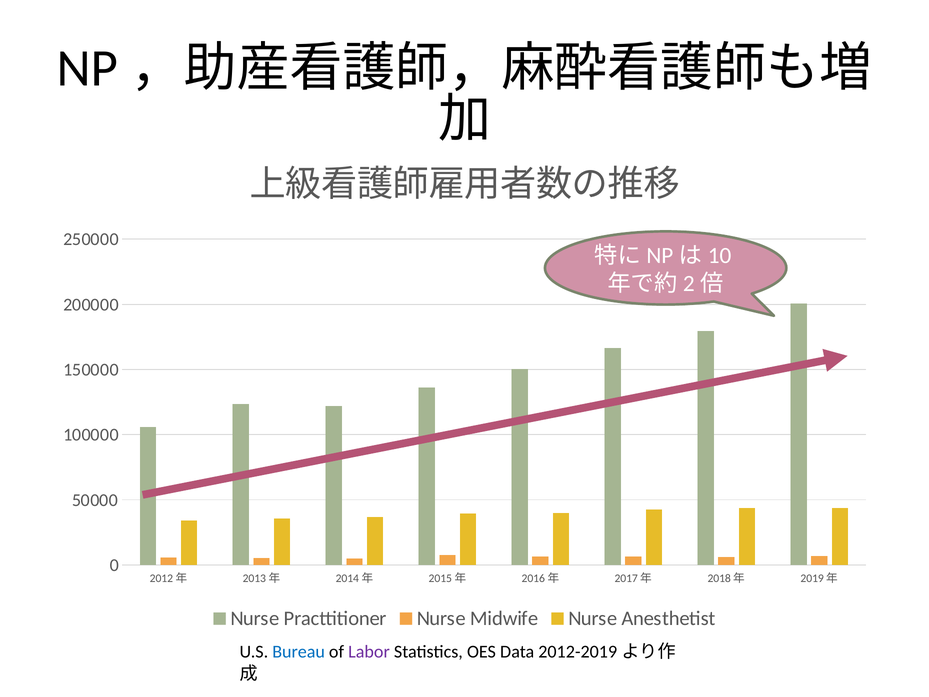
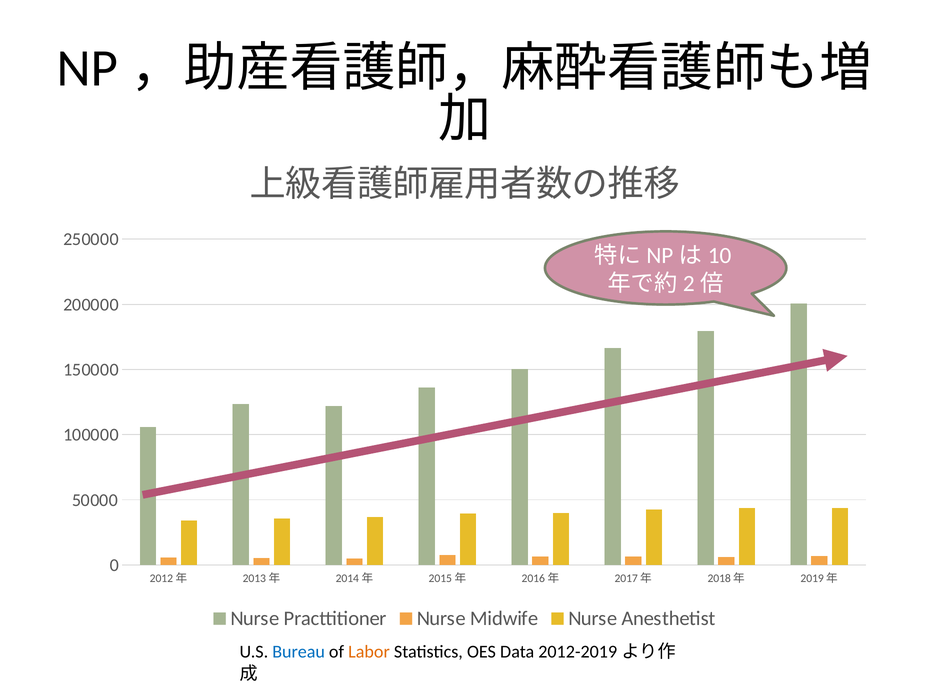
Labor colour: purple -> orange
